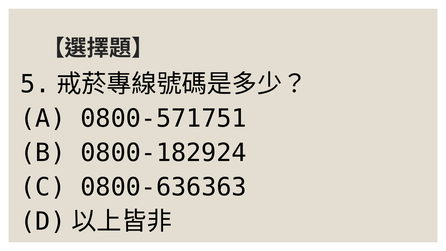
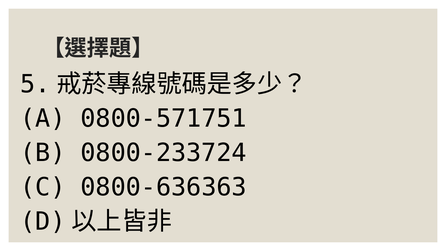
0800-182924: 0800-182924 -> 0800-233724
